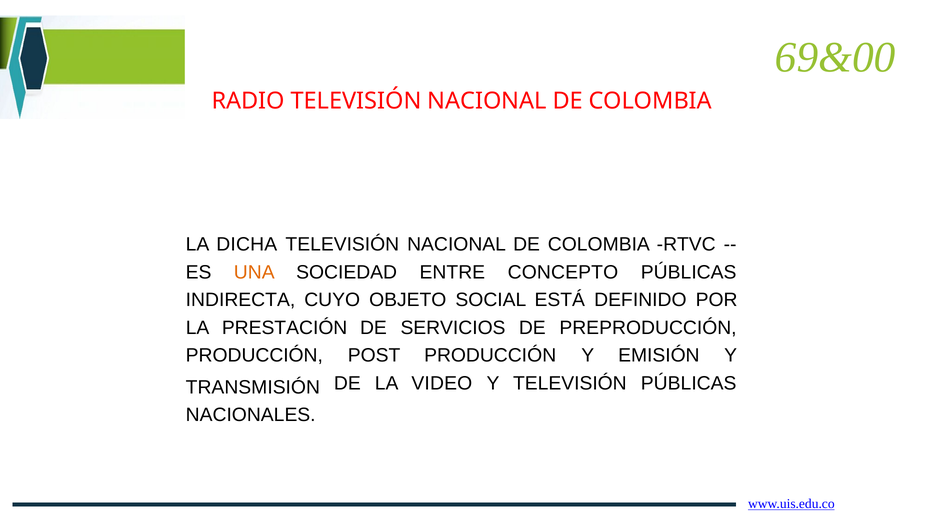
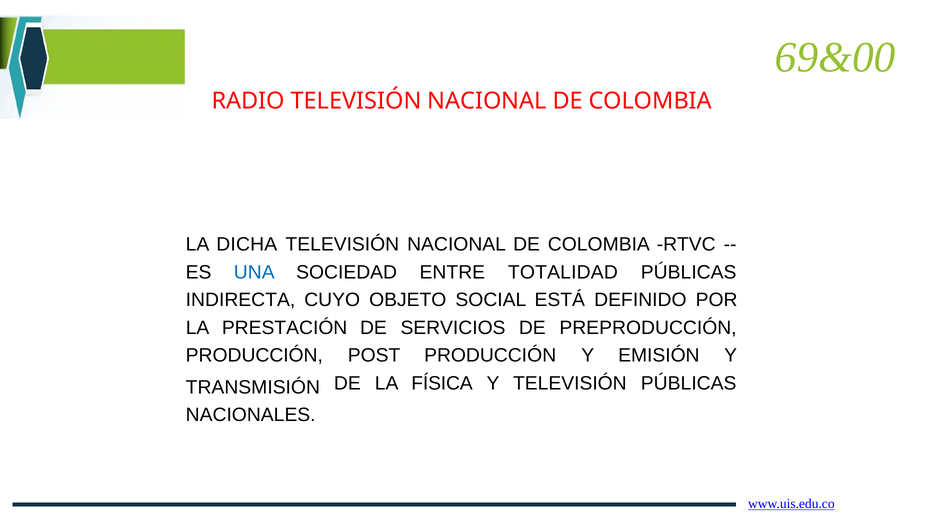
UNA colour: orange -> blue
CONCEPTO: CONCEPTO -> TOTALIDAD
VIDEO: VIDEO -> FÍSICA
